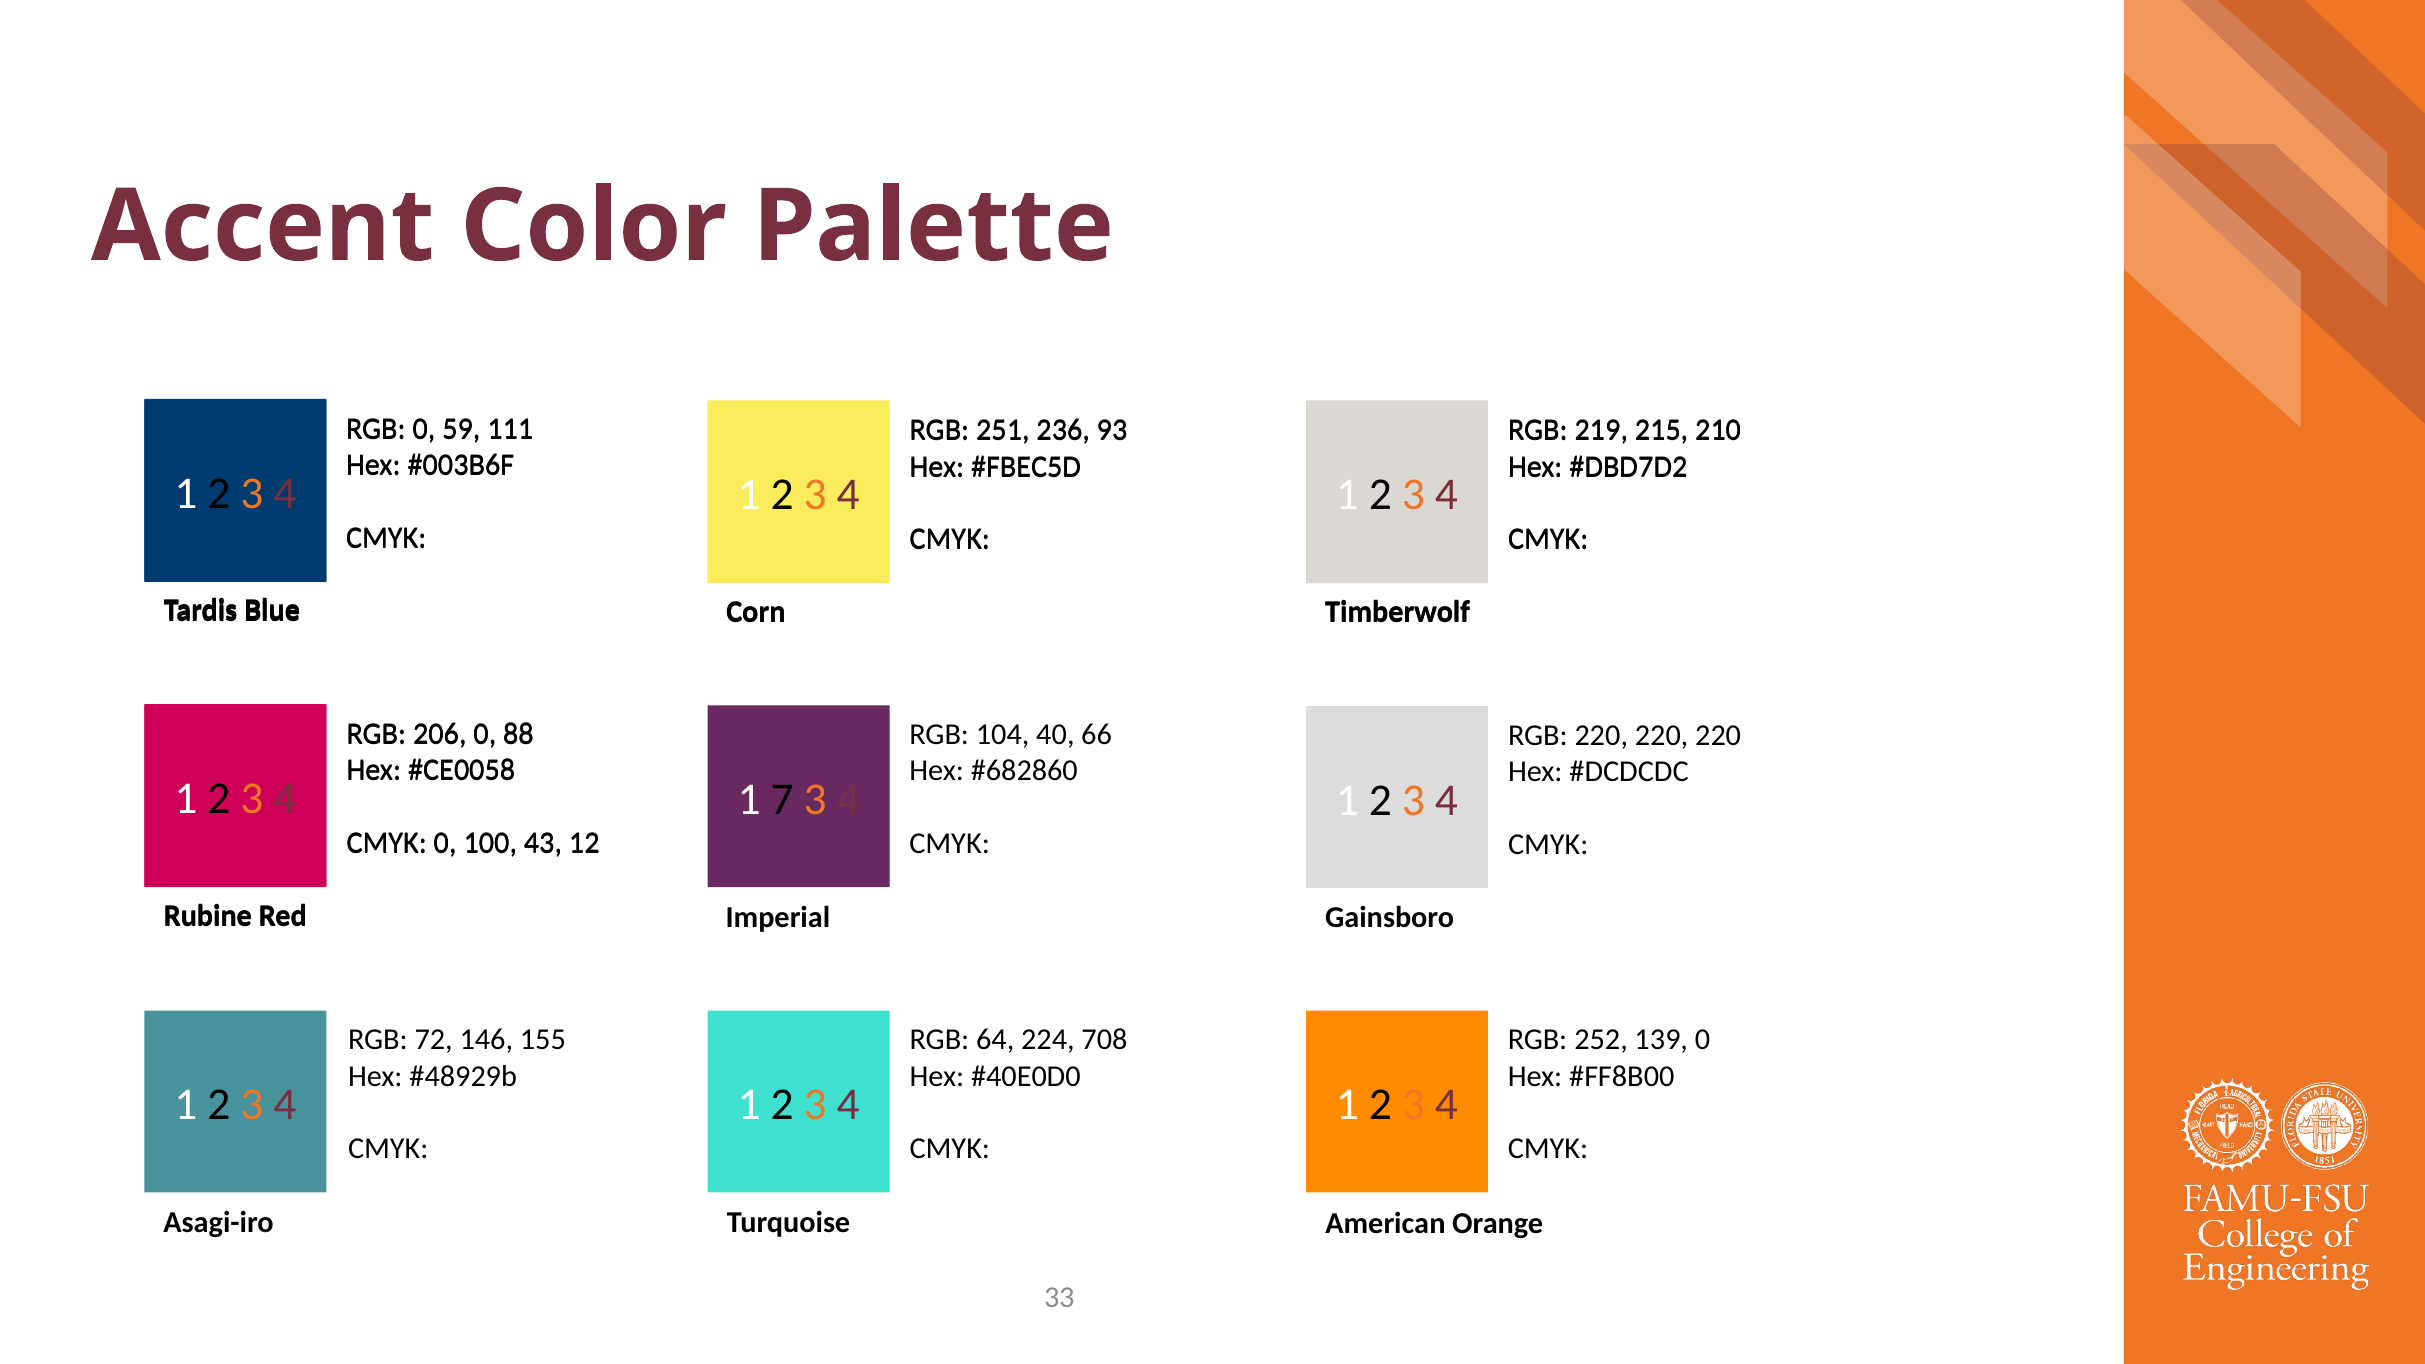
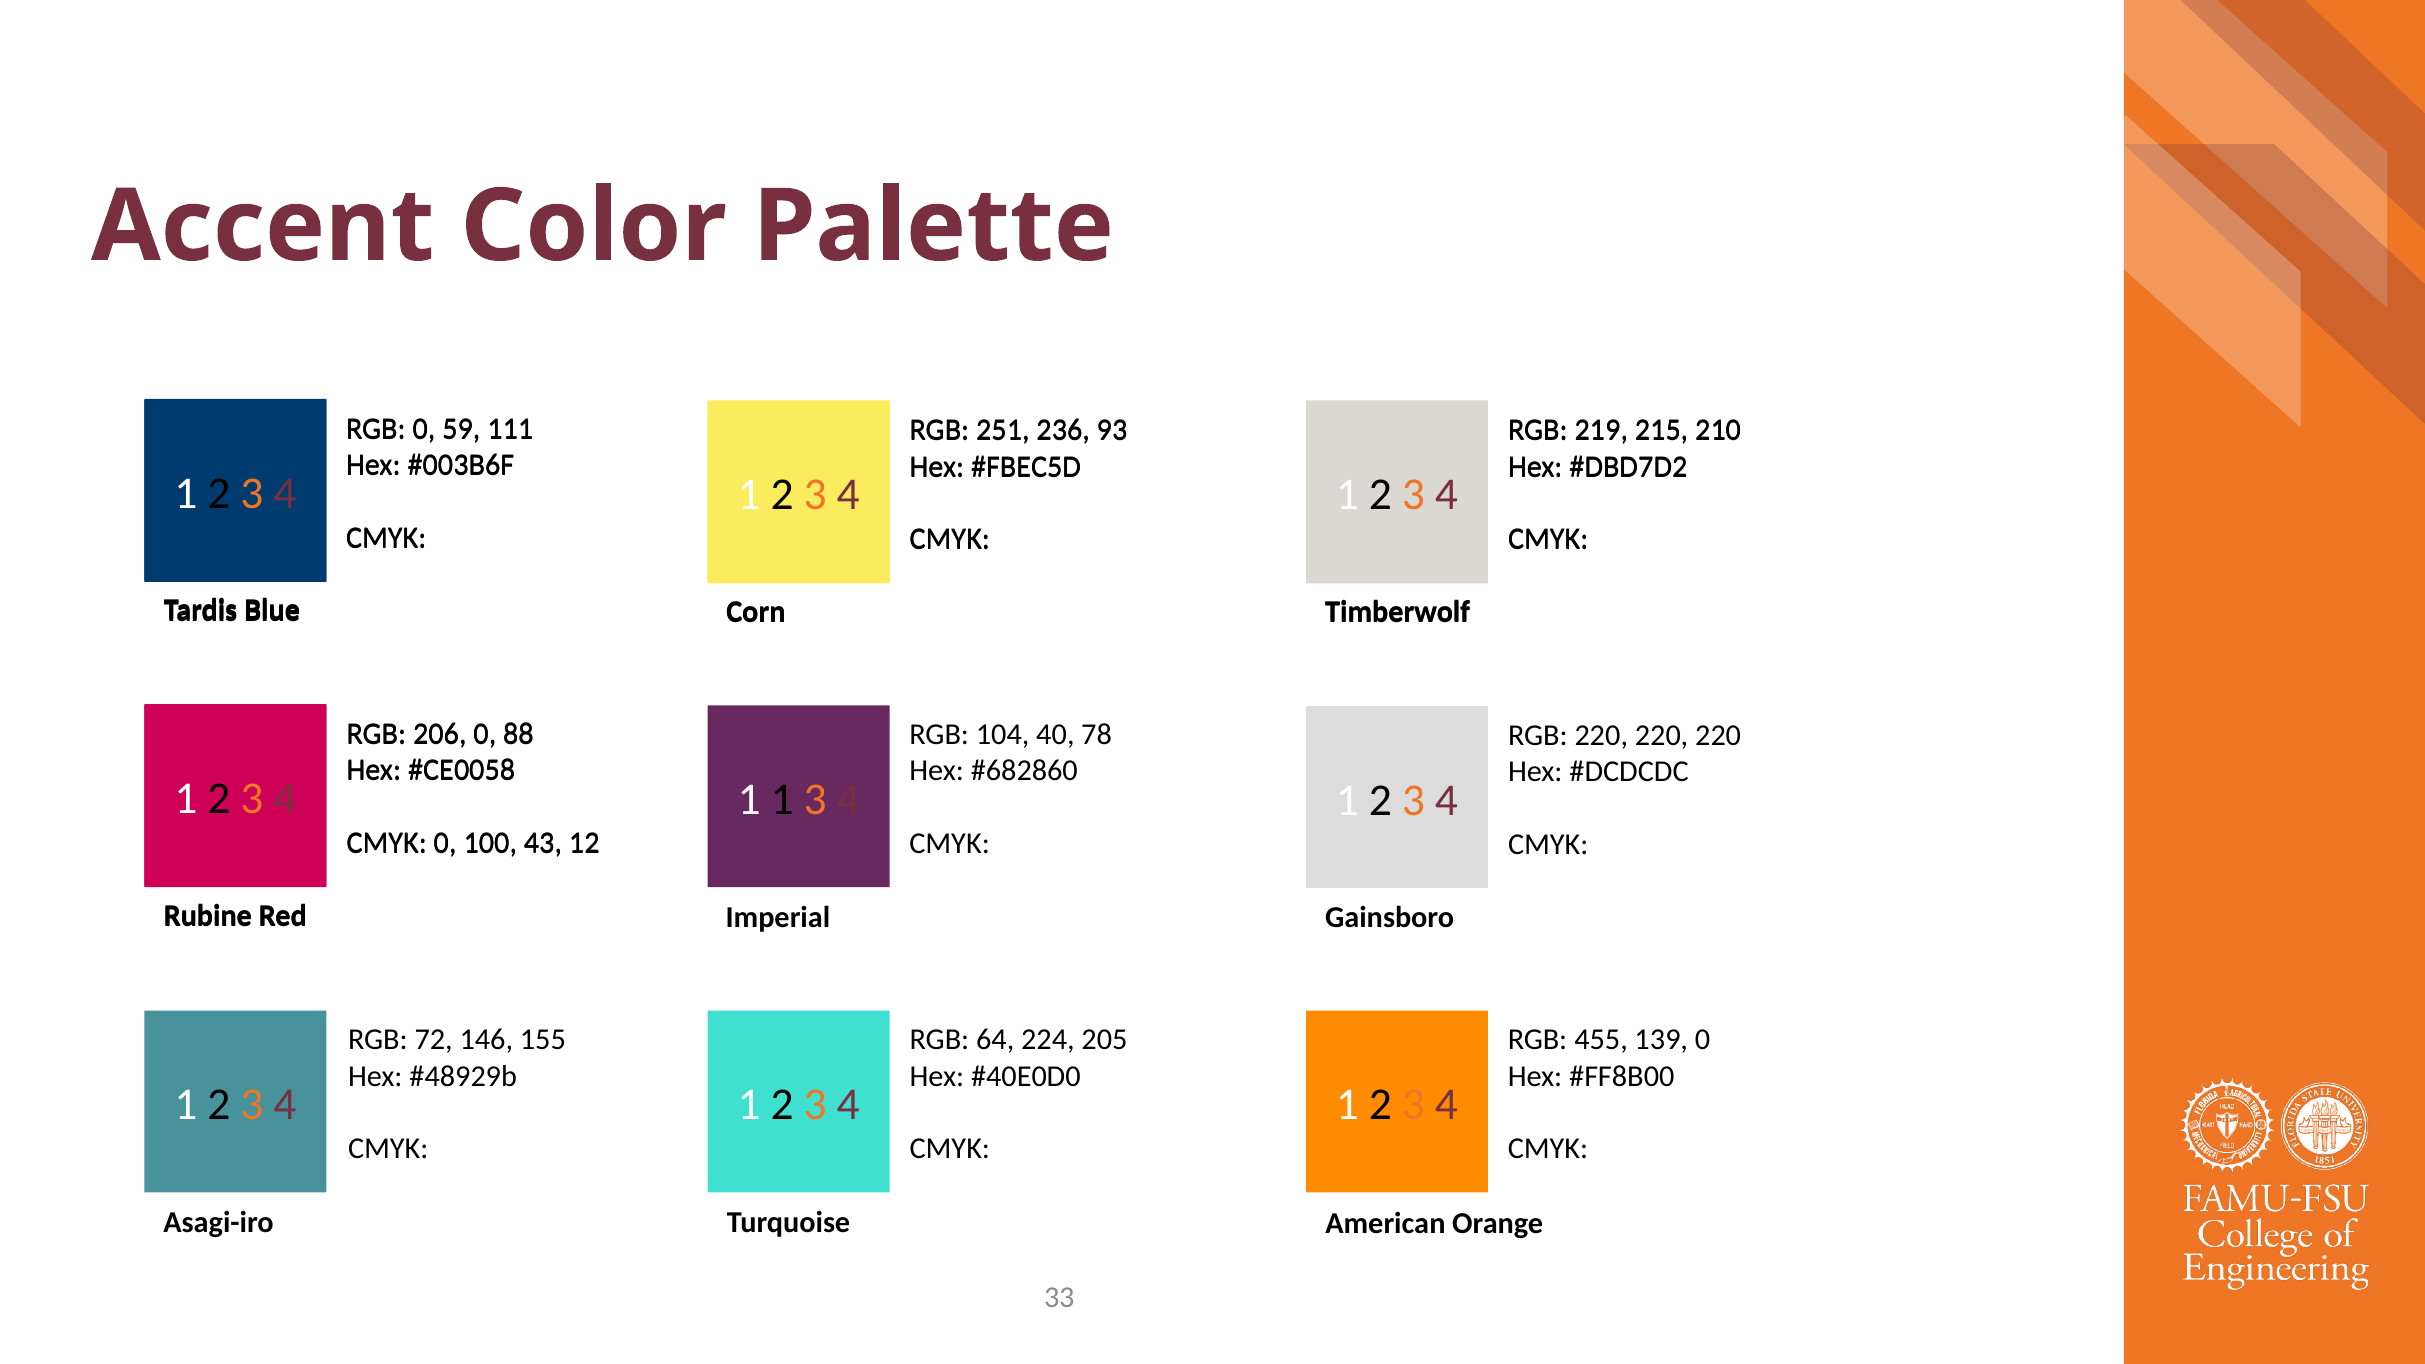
66: 66 -> 78
1 7: 7 -> 1
708: 708 -> 205
252: 252 -> 455
